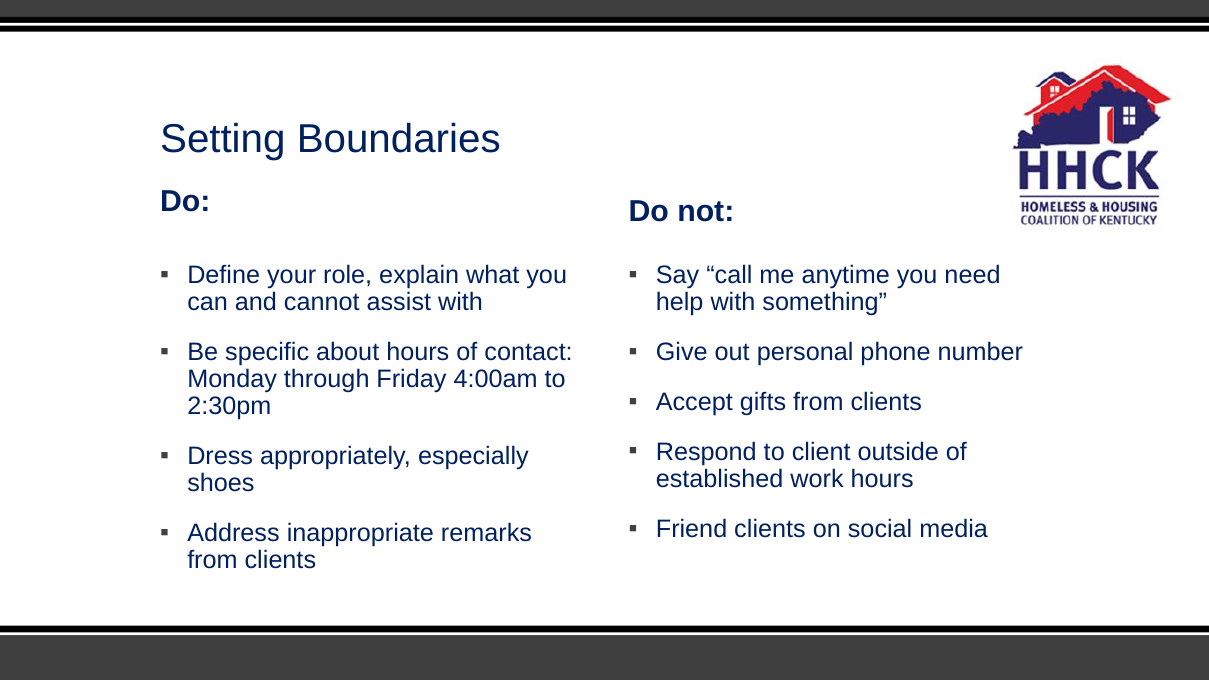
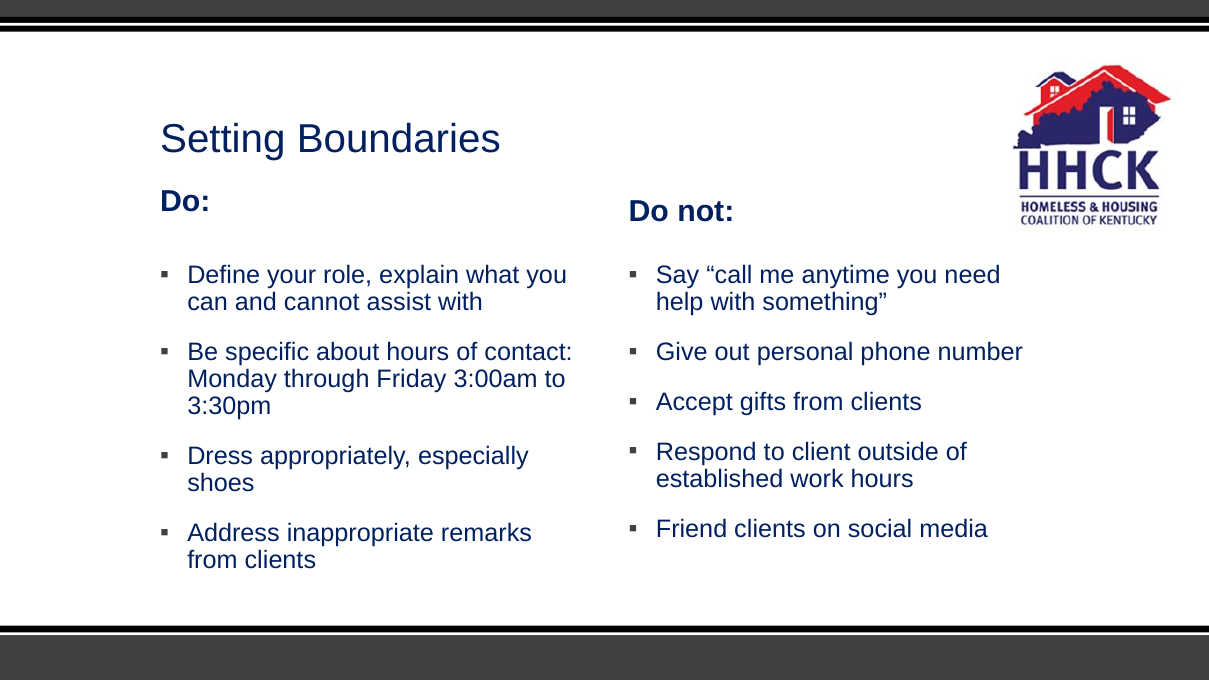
4:00am: 4:00am -> 3:00am
2:30pm: 2:30pm -> 3:30pm
